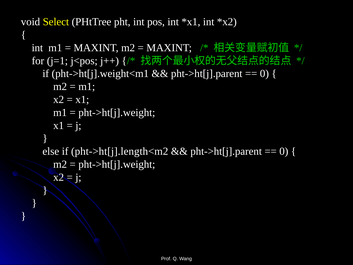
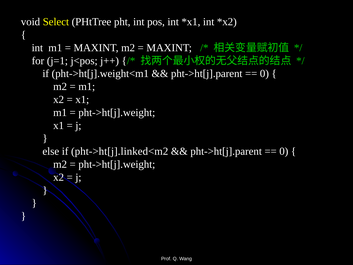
pht->ht[j].length<m2: pht->ht[j].length<m2 -> pht->ht[j].linked<m2
